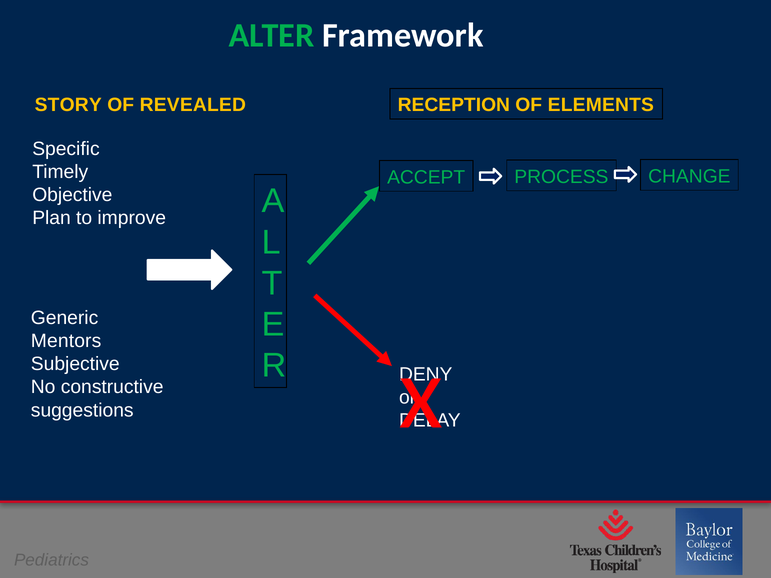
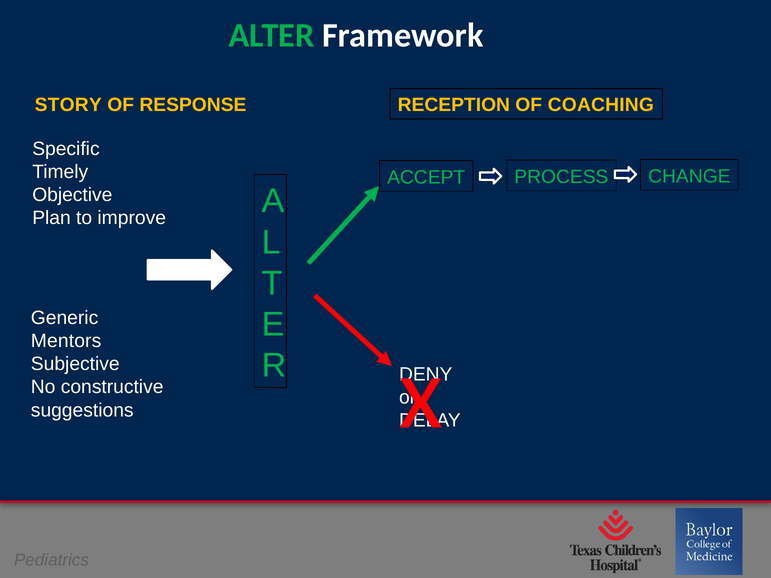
REVEALED: REVEALED -> RESPONSE
ELEMENTS: ELEMENTS -> COACHING
